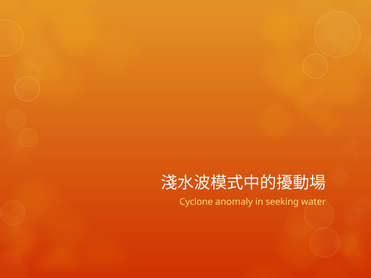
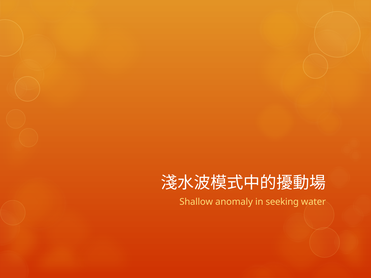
Cyclone: Cyclone -> Shallow
